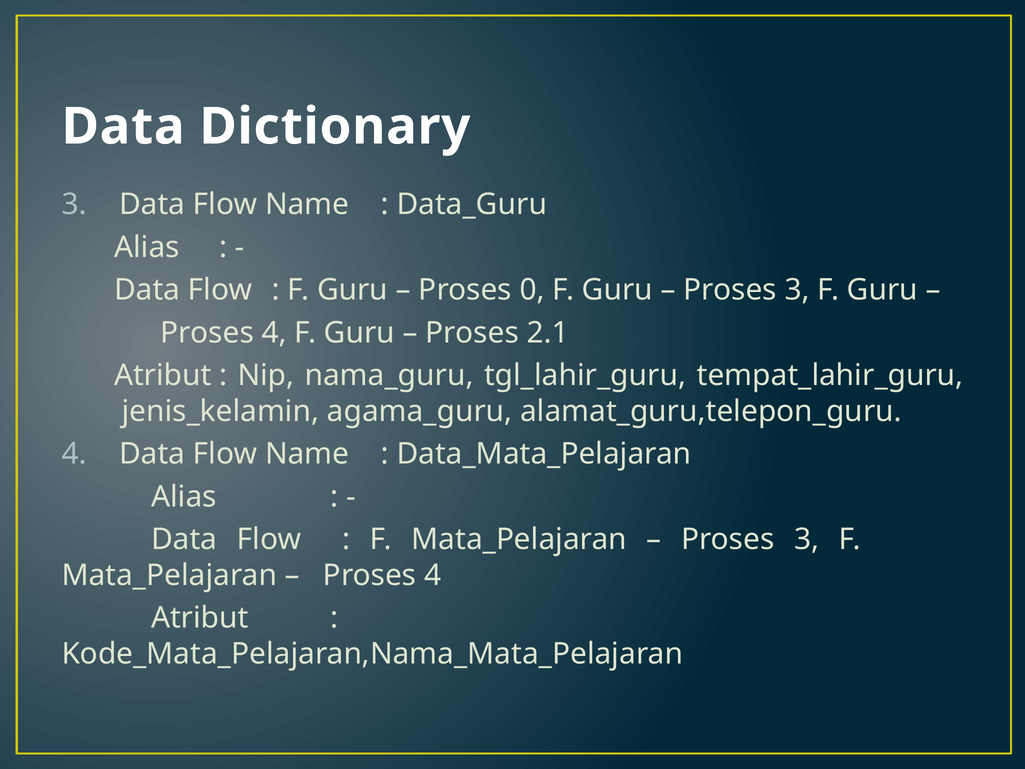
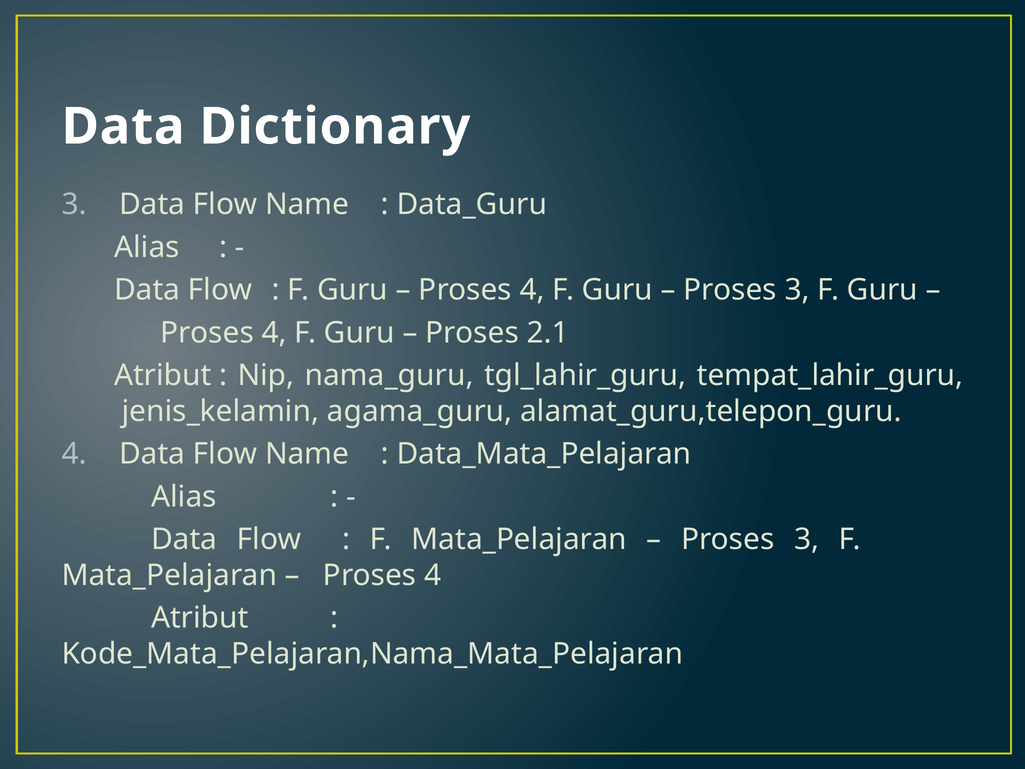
0 at (532, 290): 0 -> 4
